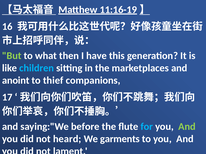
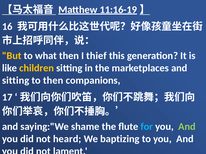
But colour: light green -> yellow
have: have -> thief
children colour: light blue -> yellow
anoint at (16, 81): anoint -> sitting
to thief: thief -> then
before: before -> shame
garments: garments -> baptizing
